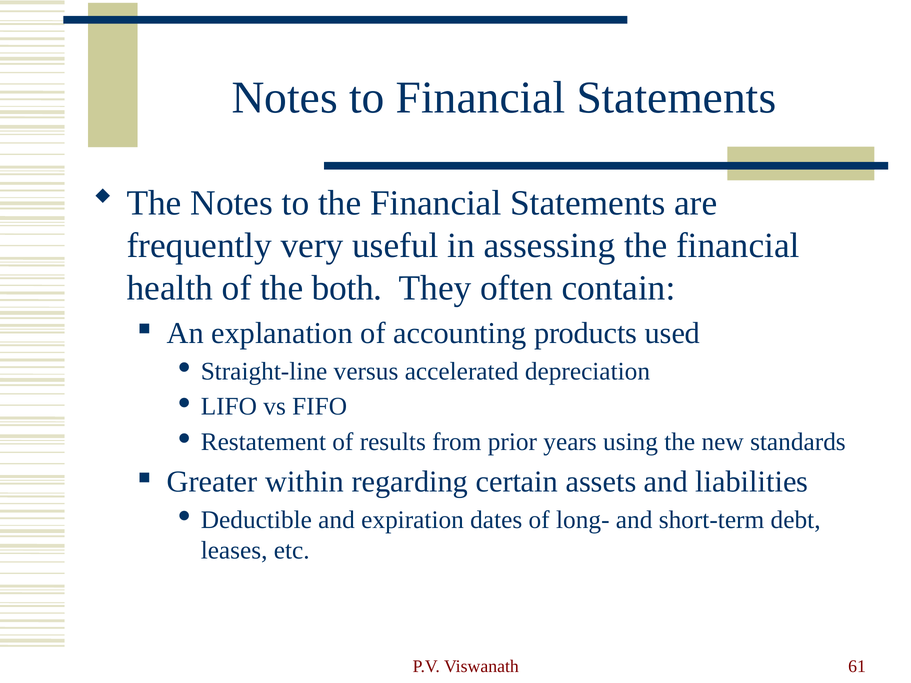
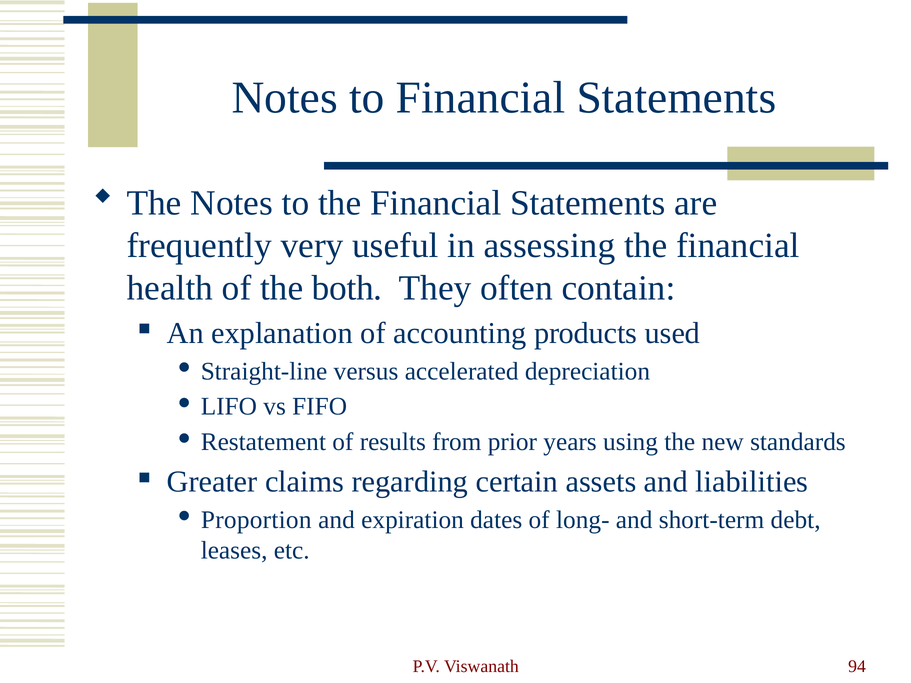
within: within -> claims
Deductible: Deductible -> Proportion
61: 61 -> 94
